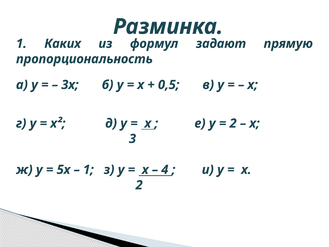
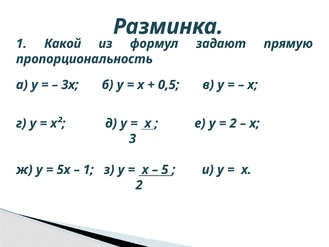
Каких: Каких -> Какой
4: 4 -> 5
